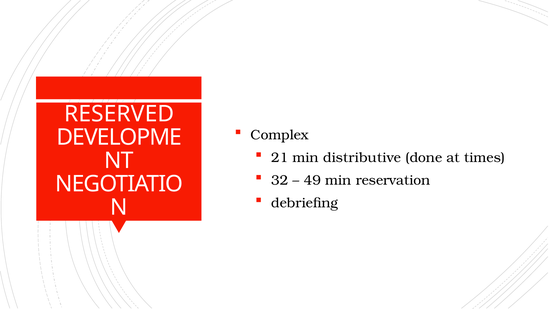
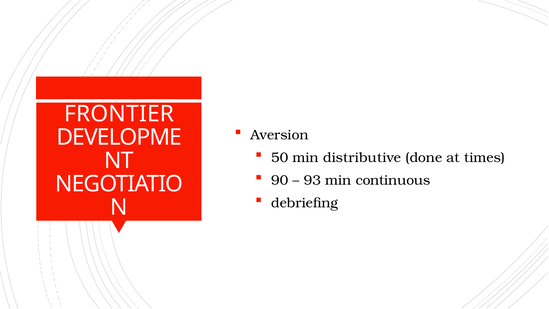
RESERVED: RESERVED -> FRONTIER
Complex: Complex -> Aversion
21: 21 -> 50
32: 32 -> 90
49: 49 -> 93
reservation: reservation -> continuous
